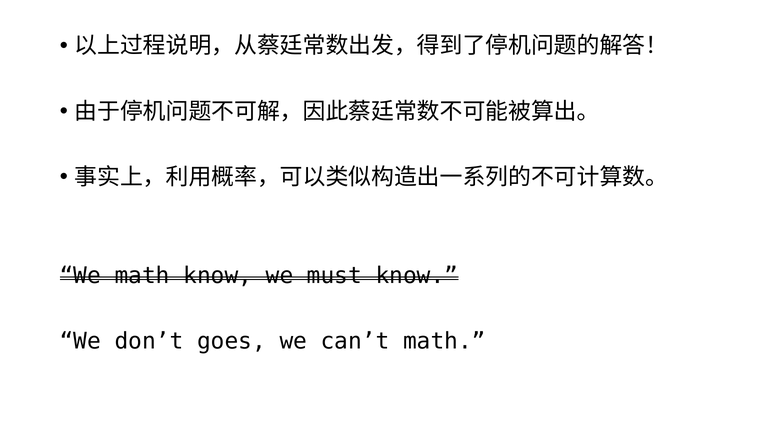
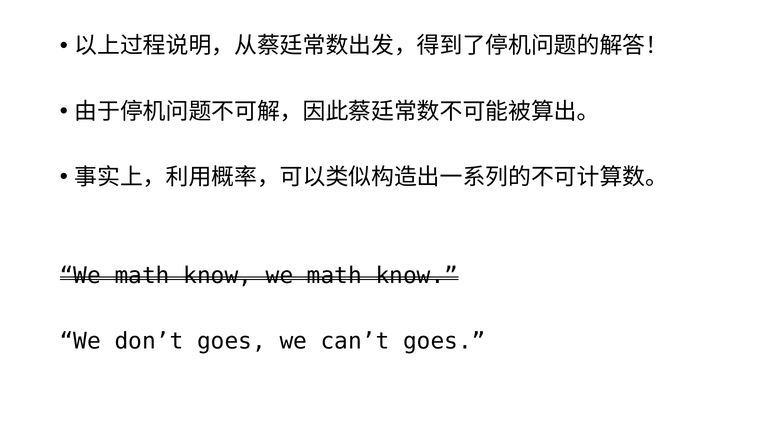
know we must: must -> math
can’t math: math -> goes
